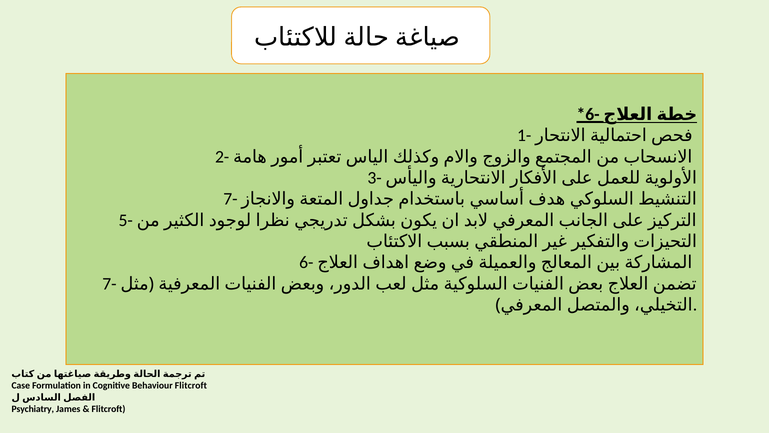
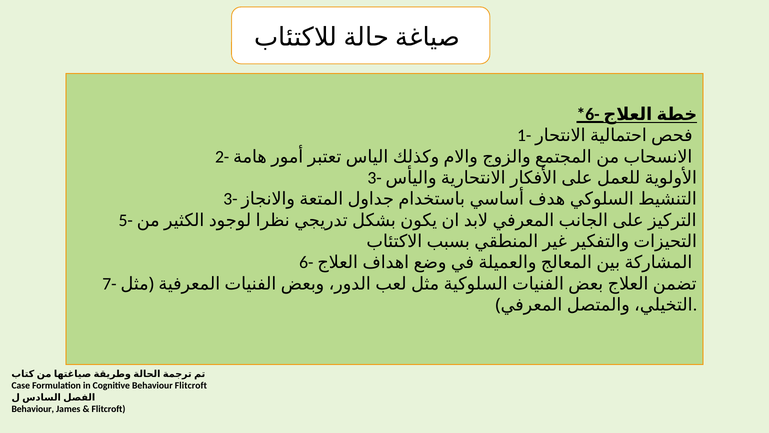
7- at (230, 199): 7- -> 3-
Psychiatry at (33, 408): Psychiatry -> Behaviour
